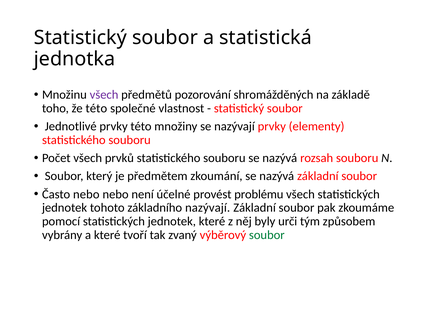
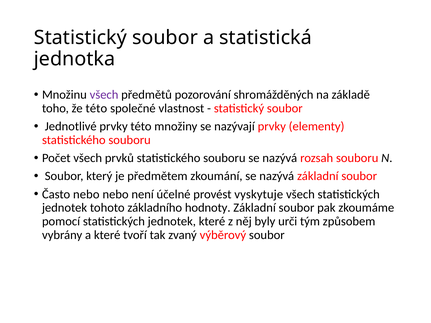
problému: problému -> vyskytuje
základního nazývají: nazývají -> hodnoty
soubor at (267, 235) colour: green -> black
